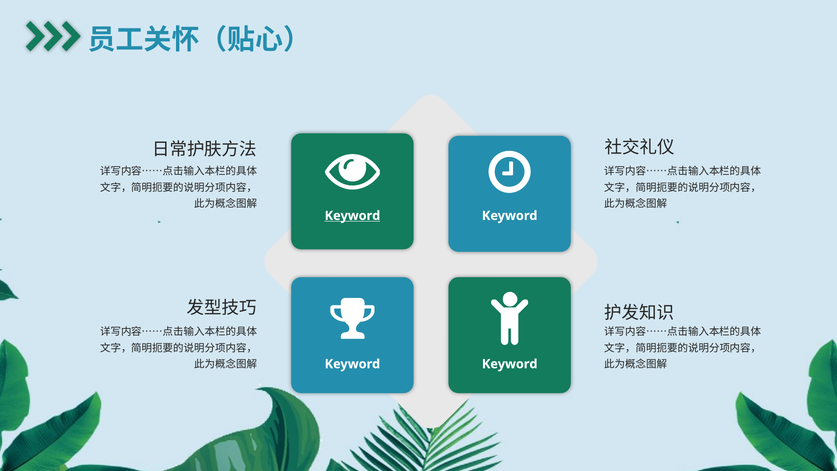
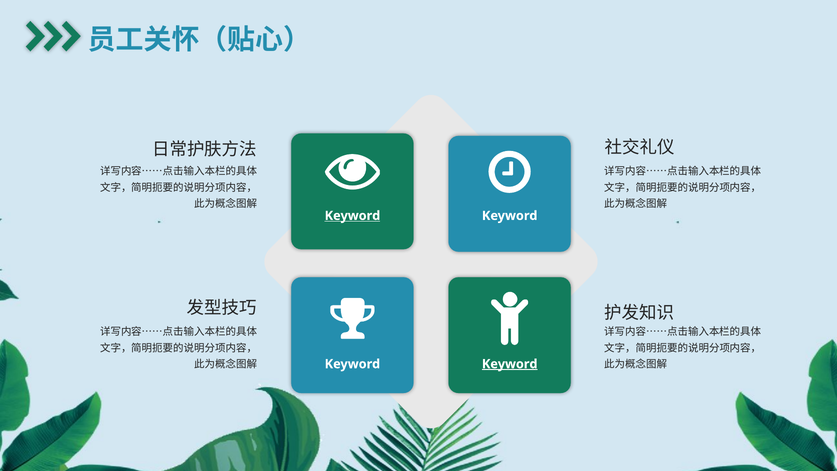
Keyword at (510, 364) underline: none -> present
